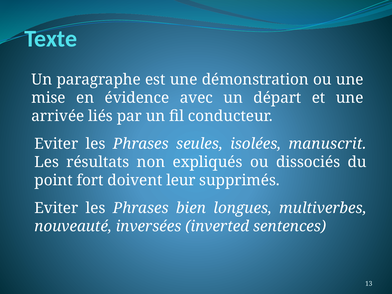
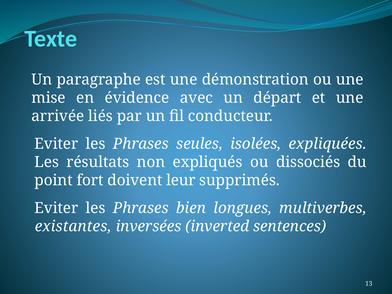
manuscrit: manuscrit -> expliquées
nouveauté: nouveauté -> existantes
